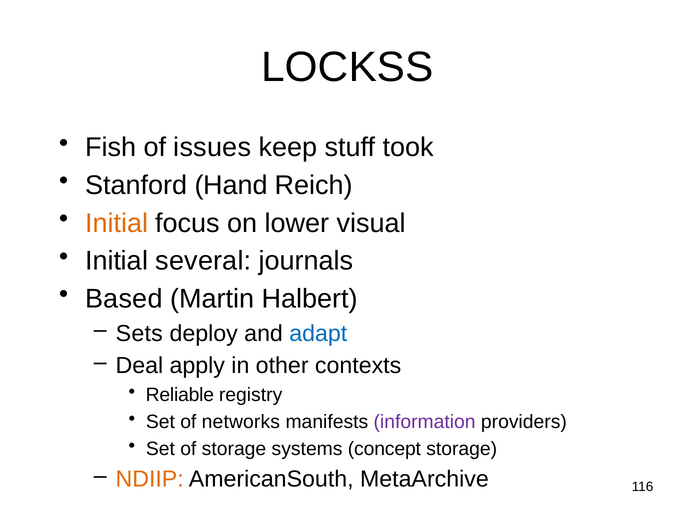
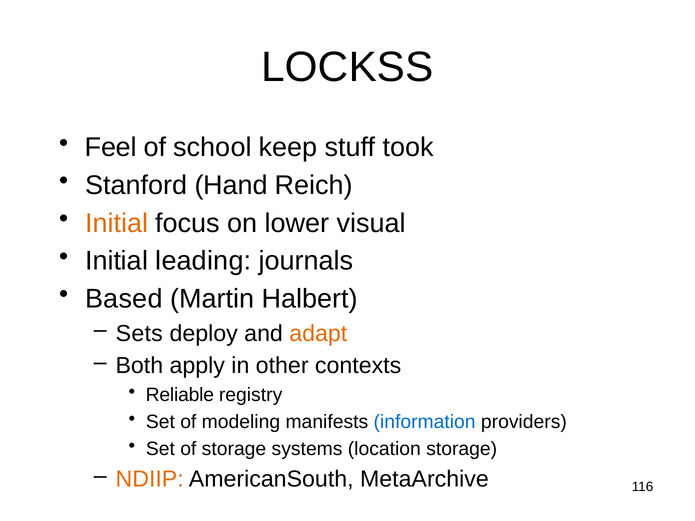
Fish: Fish -> Feel
issues: issues -> school
several: several -> leading
adapt colour: blue -> orange
Deal: Deal -> Both
networks: networks -> modeling
information colour: purple -> blue
concept: concept -> location
